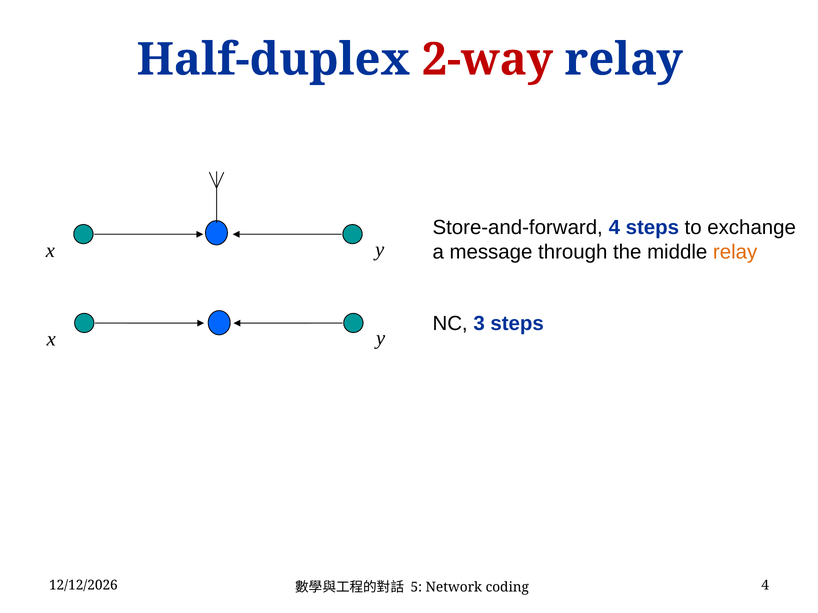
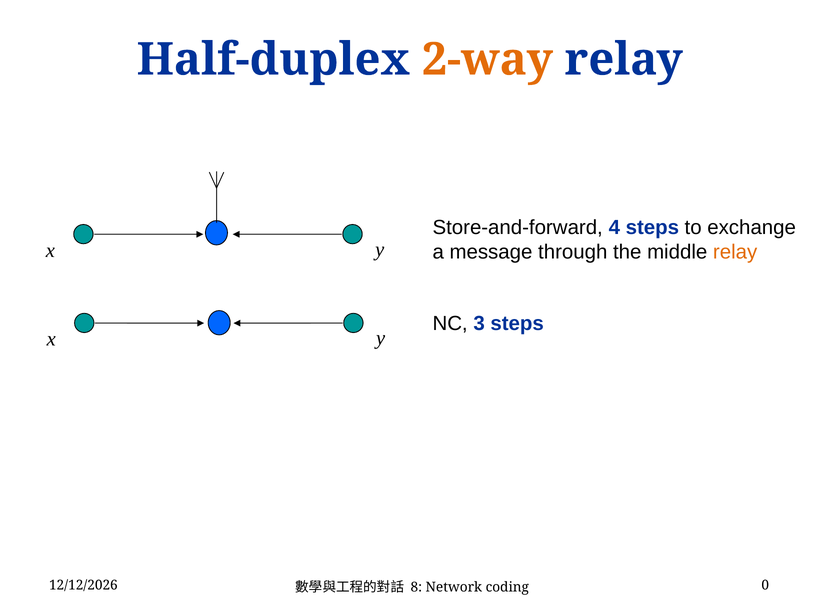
2-way colour: red -> orange
5: 5 -> 8
coding 4: 4 -> 0
